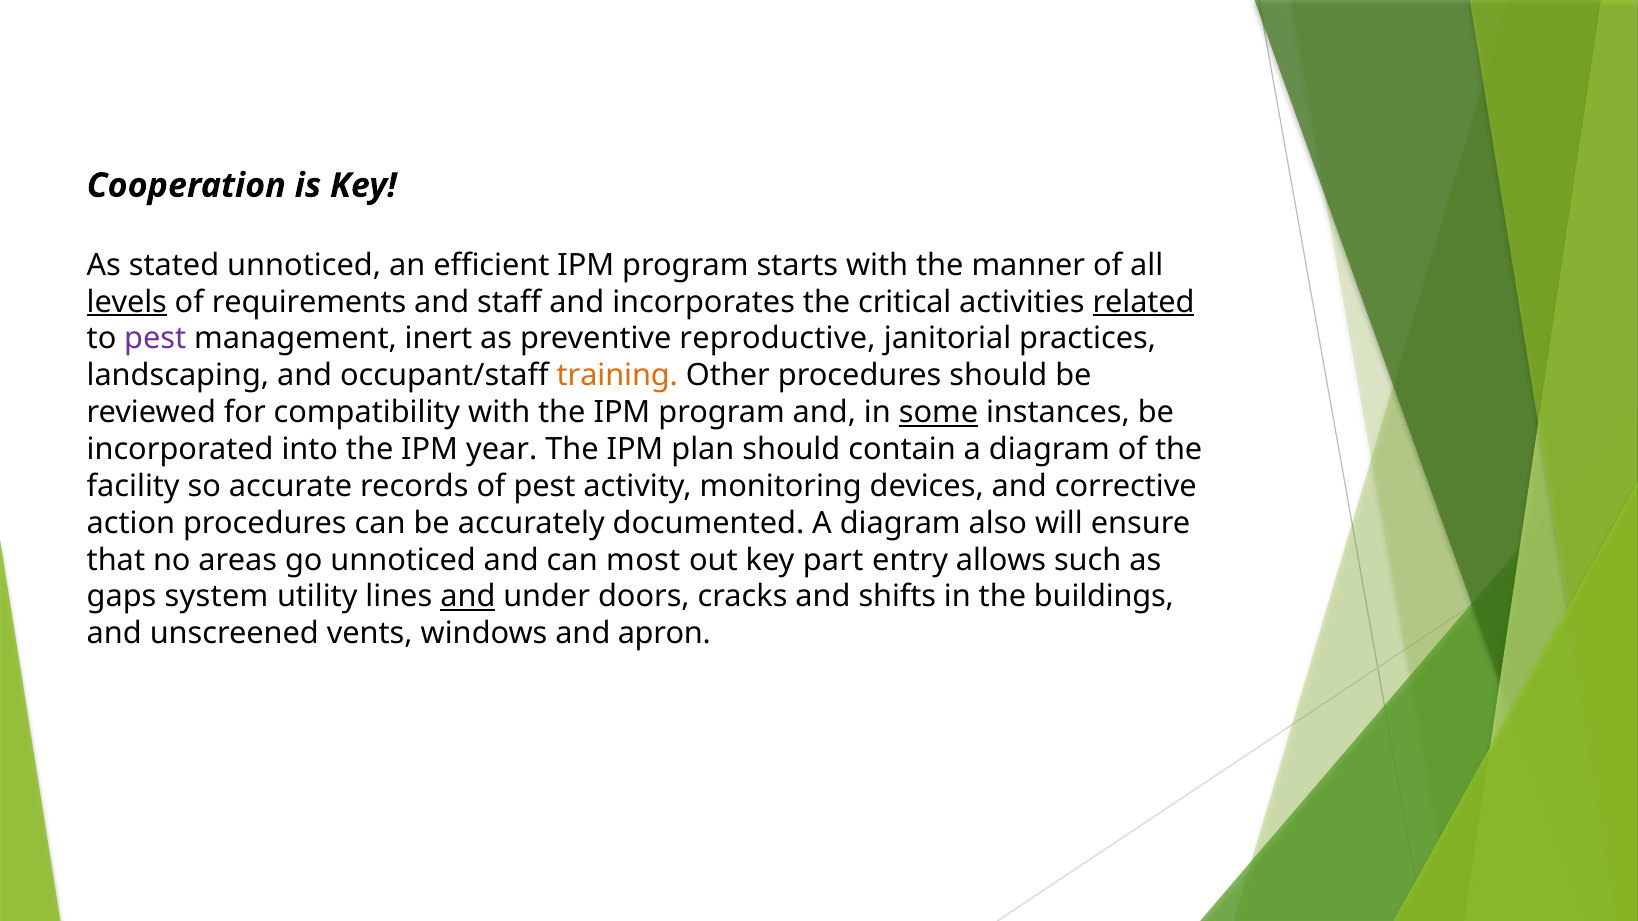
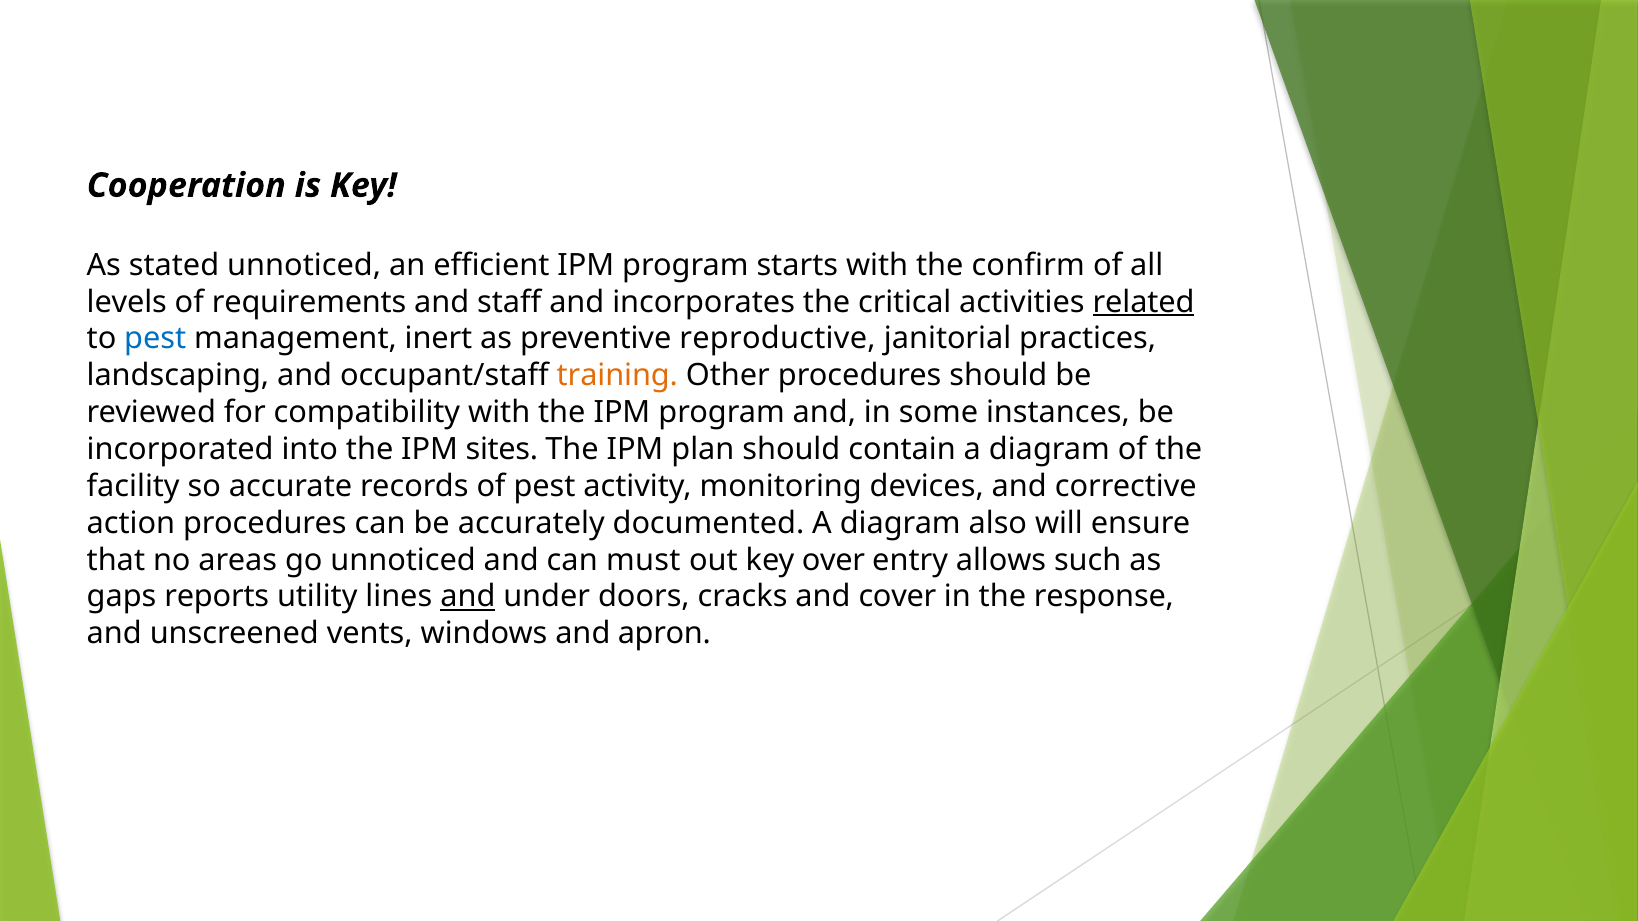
manner: manner -> confirm
levels underline: present -> none
pest at (155, 339) colour: purple -> blue
some underline: present -> none
year: year -> sites
most: most -> must
part: part -> over
system: system -> reports
shifts: shifts -> cover
buildings: buildings -> response
